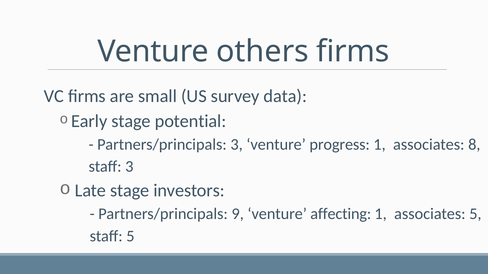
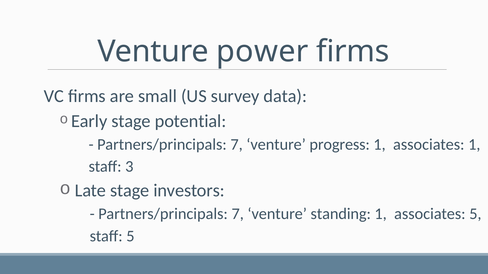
others: others -> power
3 at (237, 145): 3 -> 7
associates 8: 8 -> 1
9 at (238, 214): 9 -> 7
affecting: affecting -> standing
